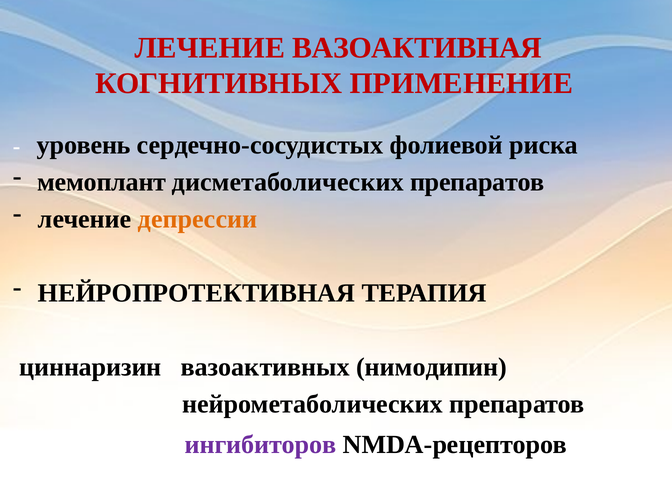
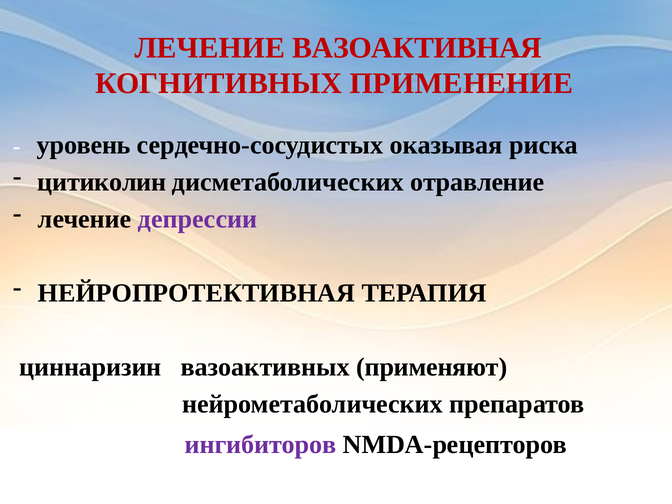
фолиевой: фолиевой -> оказывая
мемоплант: мемоплант -> цитиколин
дисметаболических препаратов: препаратов -> отравление
депрессии colour: orange -> purple
нимодипин: нимодипин -> применяют
